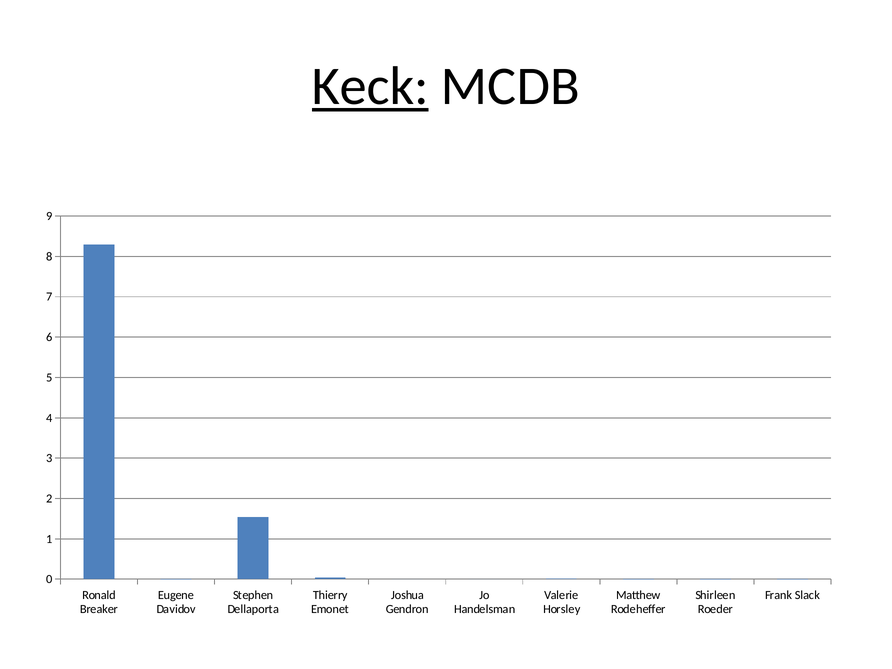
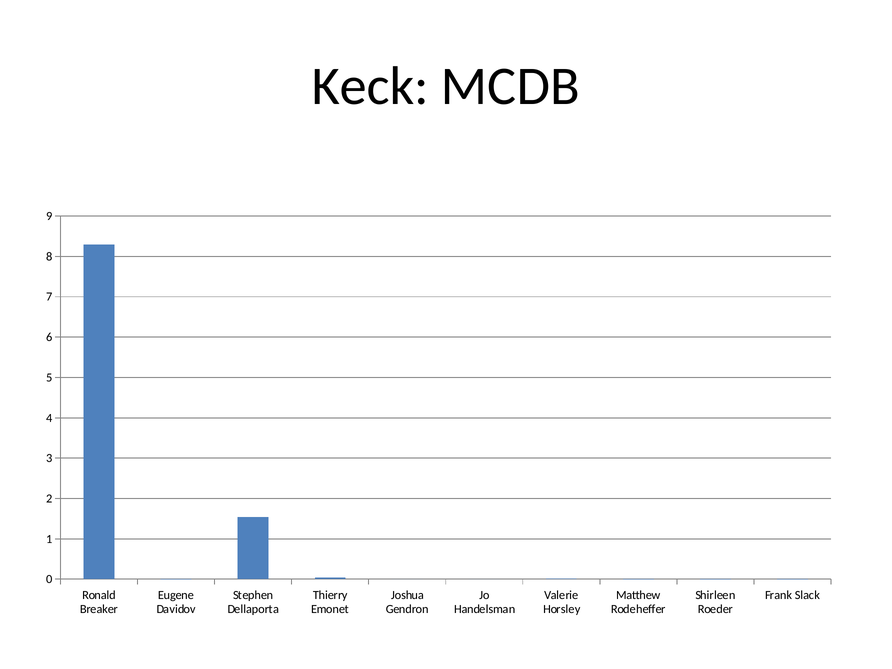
Keck underline: present -> none
